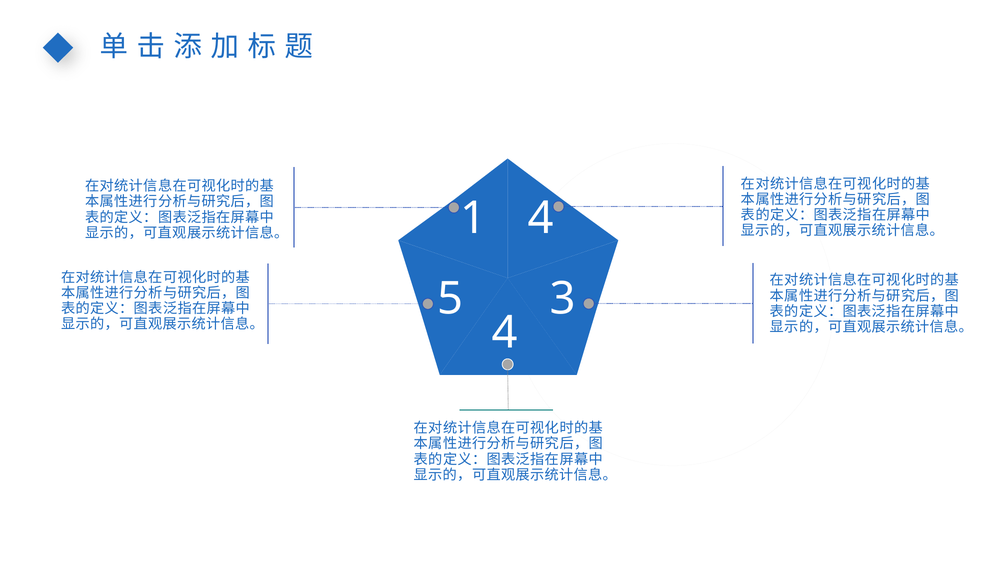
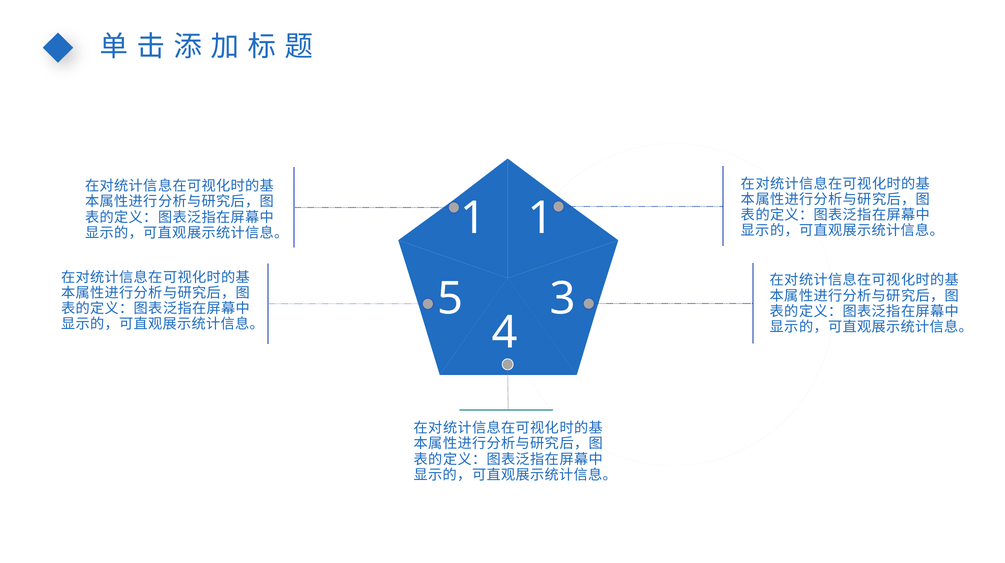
1 4: 4 -> 1
